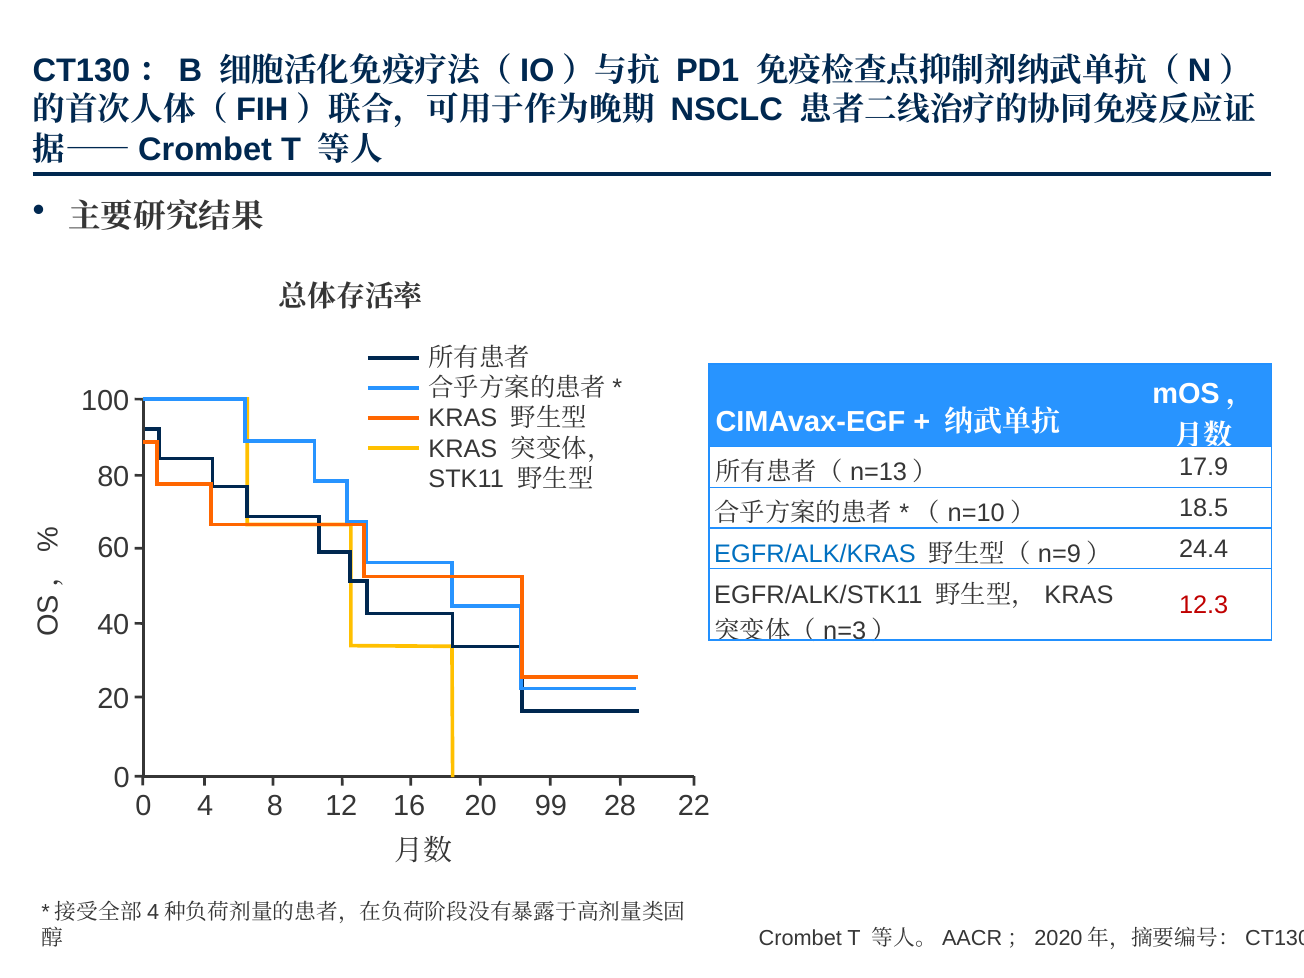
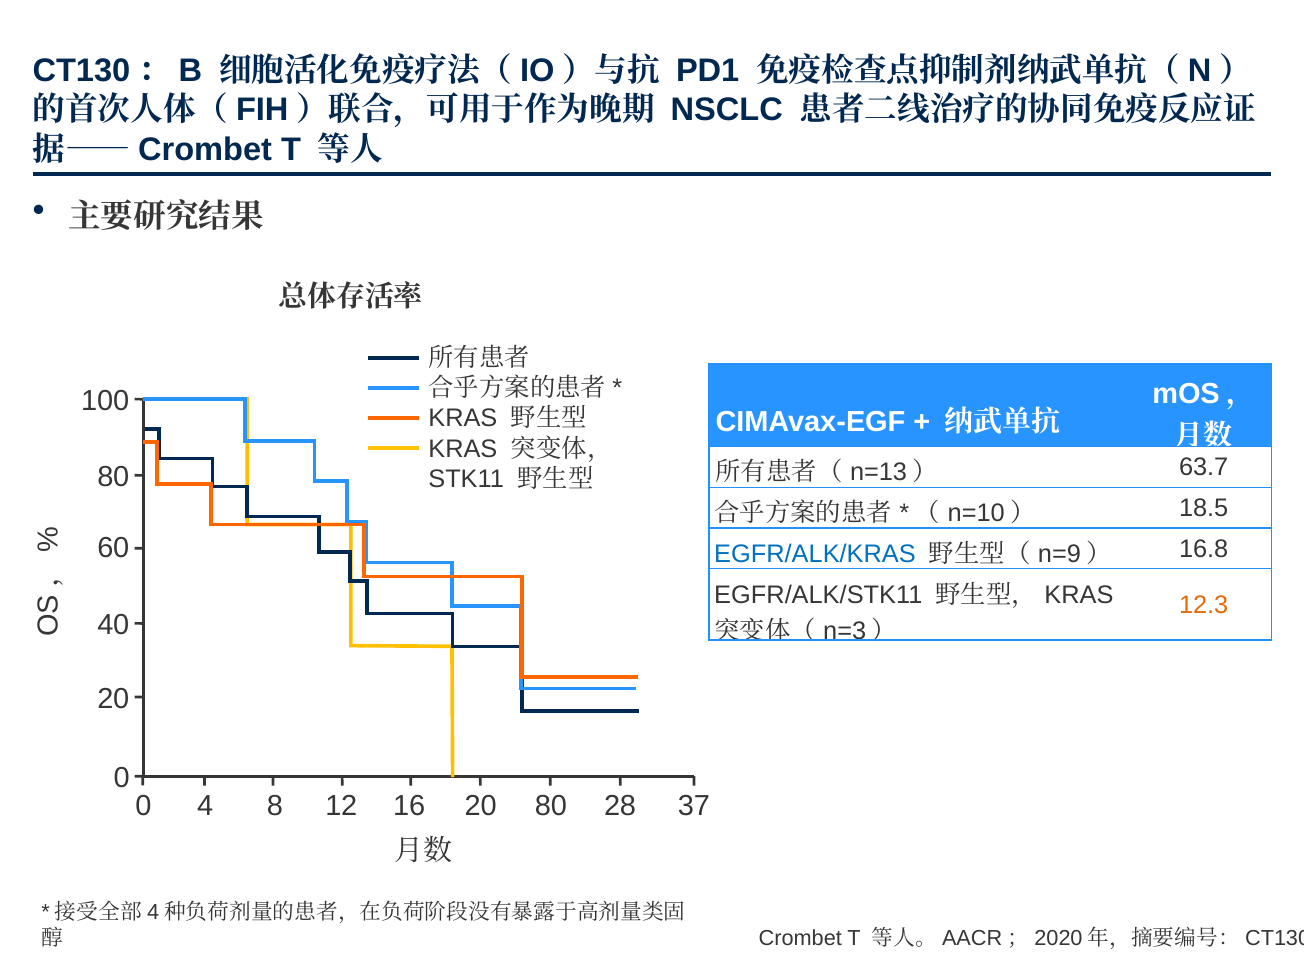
17.9: 17.9 -> 63.7
24.4: 24.4 -> 16.8
12.3 colour: red -> orange
20 99: 99 -> 80
22: 22 -> 37
